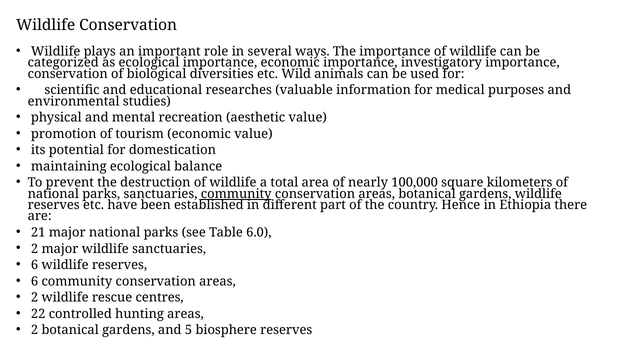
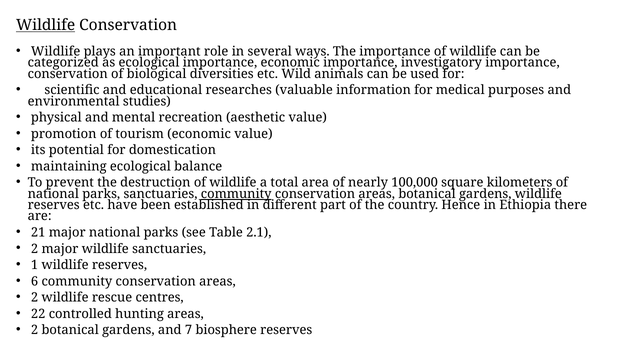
Wildlife at (46, 25) underline: none -> present
6.0: 6.0 -> 2.1
6 at (35, 265): 6 -> 1
5: 5 -> 7
